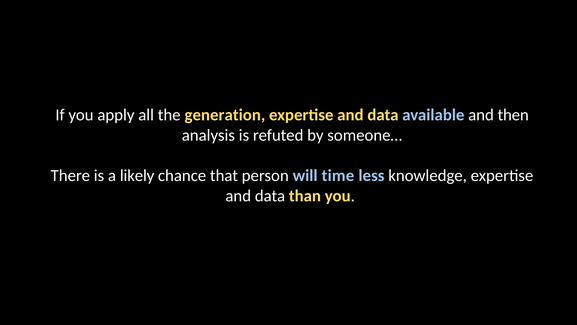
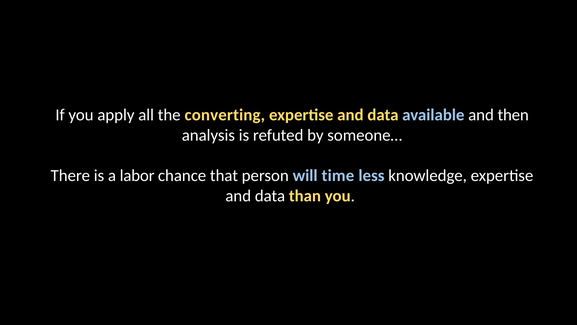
generation: generation -> converting
likely: likely -> labor
